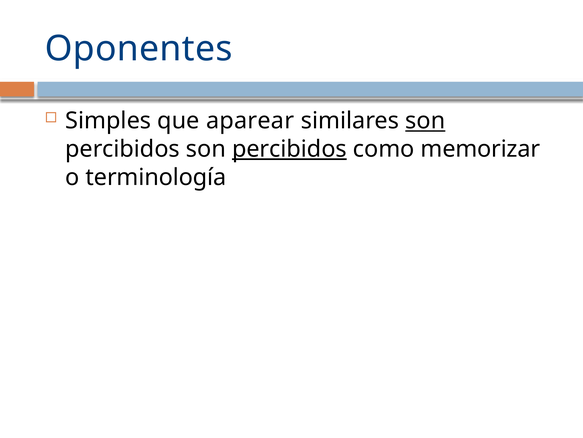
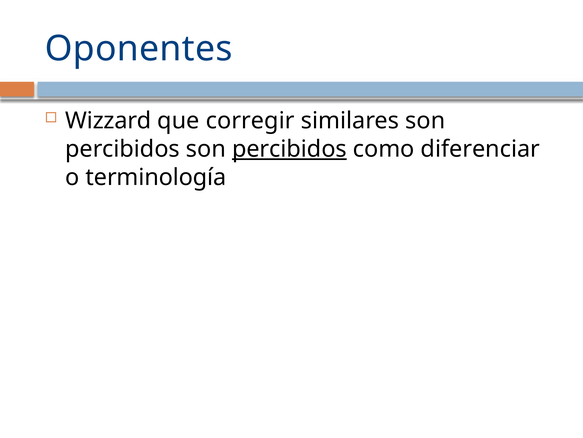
Simples: Simples -> Wizzard
aparear: aparear -> corregir
son at (425, 121) underline: present -> none
memorizar: memorizar -> diferenciar
